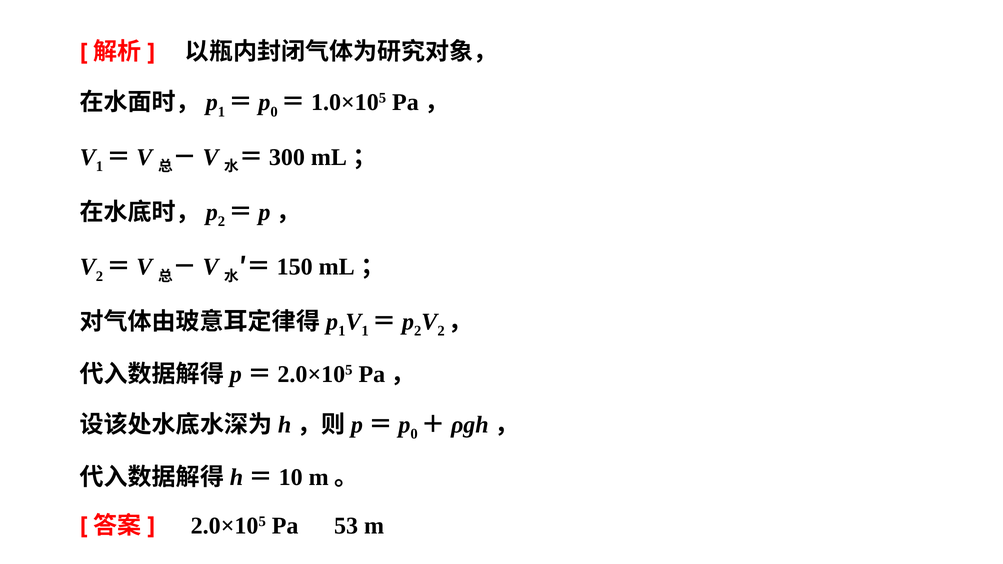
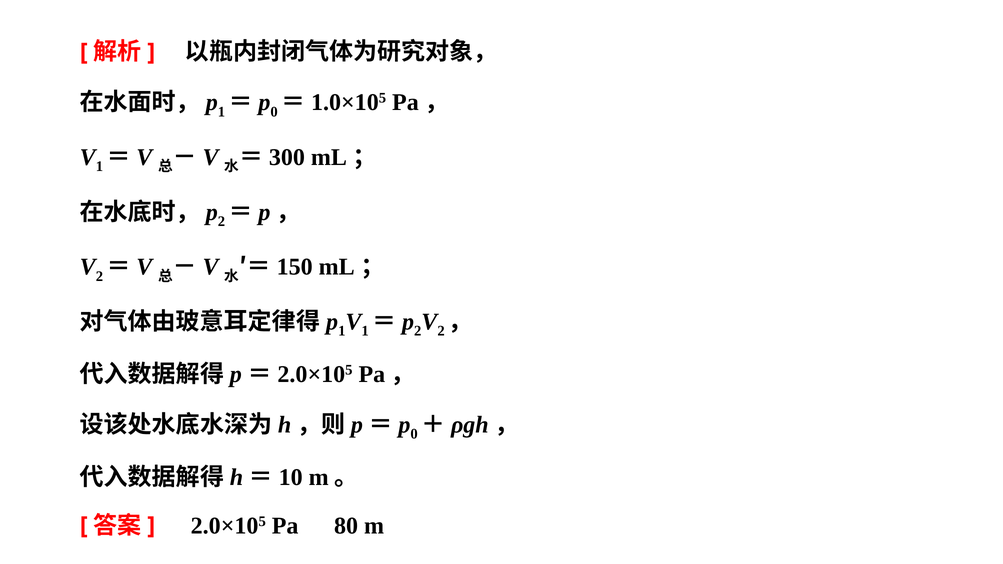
53: 53 -> 80
